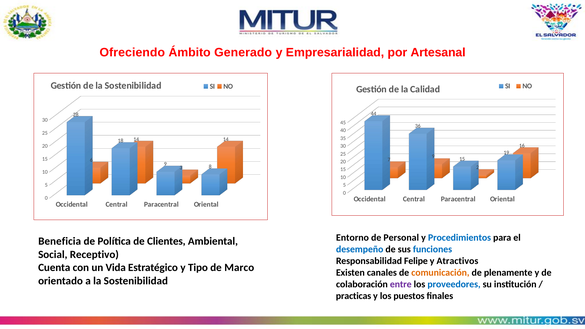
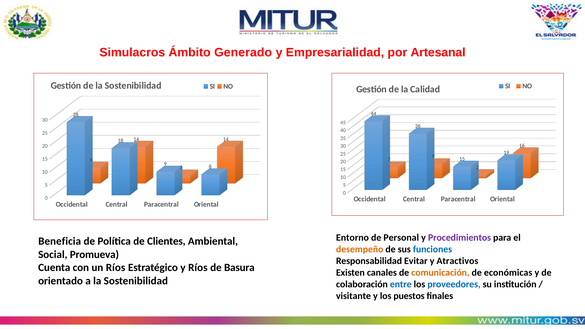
Ofreciendo: Ofreciendo -> Simulacros
Procedimientos colour: blue -> purple
desempeño colour: blue -> orange
Receptivo: Receptivo -> Promueva
Felipe: Felipe -> Evitar
un Vida: Vida -> Ríos
y Tipo: Tipo -> Ríos
Marco: Marco -> Basura
plenamente: plenamente -> económicas
entre colour: purple -> blue
practicas: practicas -> visitante
